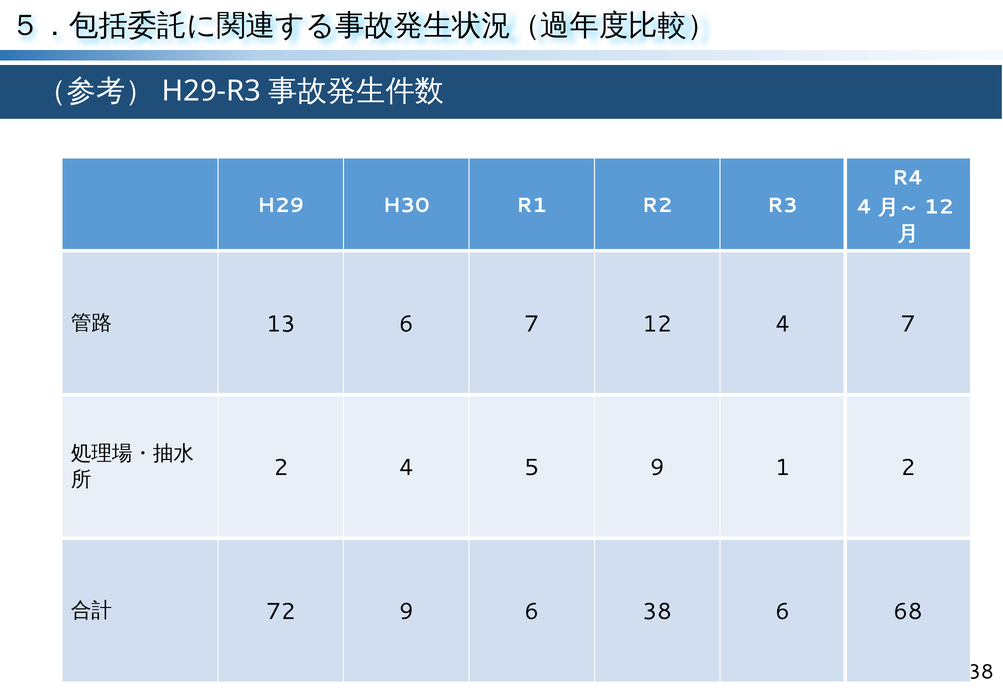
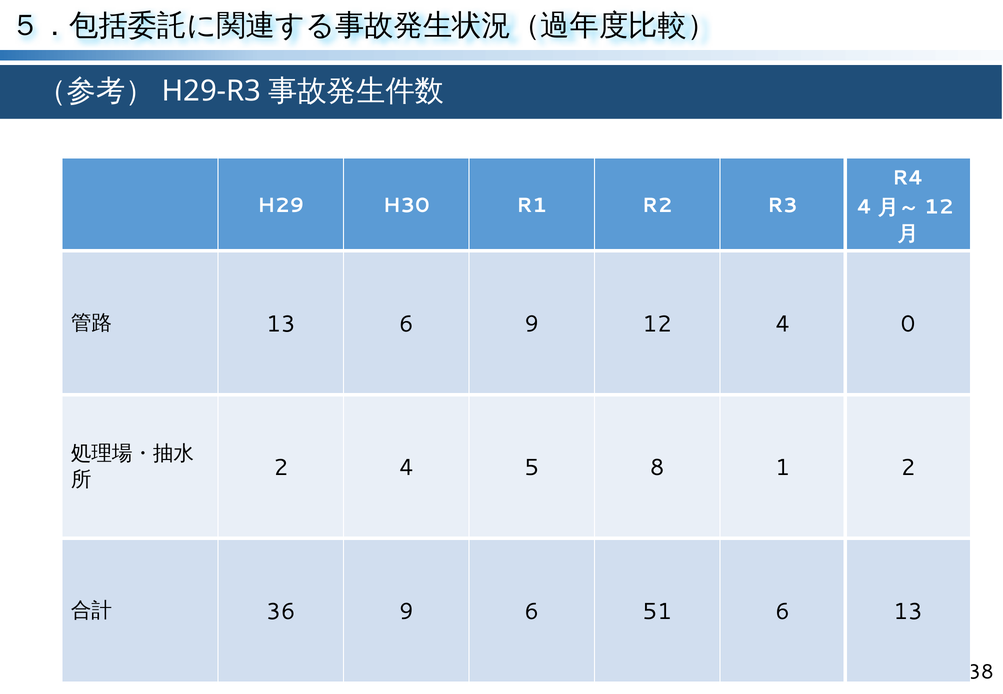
6 7: 7 -> 9
4 7: 7 -> 0
5 9: 9 -> 8
72: 72 -> 36
6 38: 38 -> 51
6 68: 68 -> 13
